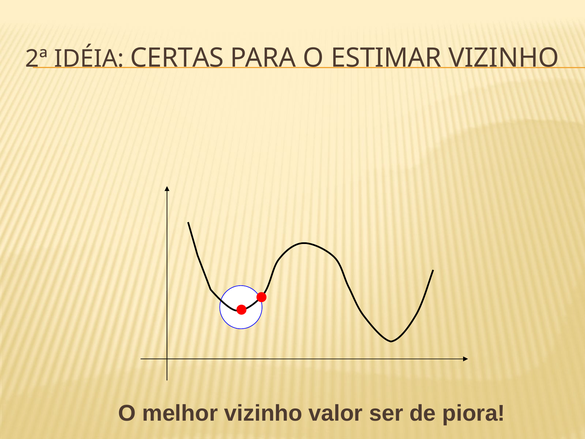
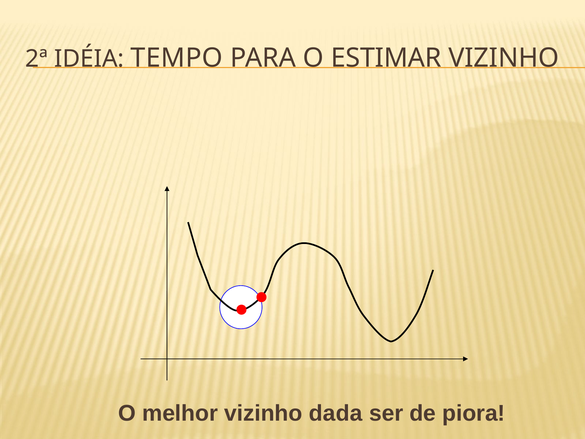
CERTAS: CERTAS -> TEMPO
valor: valor -> dada
